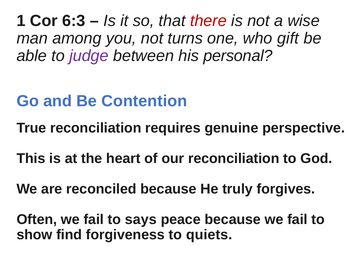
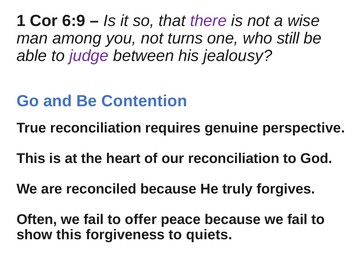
6:3: 6:3 -> 6:9
there colour: red -> purple
gift: gift -> still
personal: personal -> jealousy
says: says -> offer
show find: find -> this
